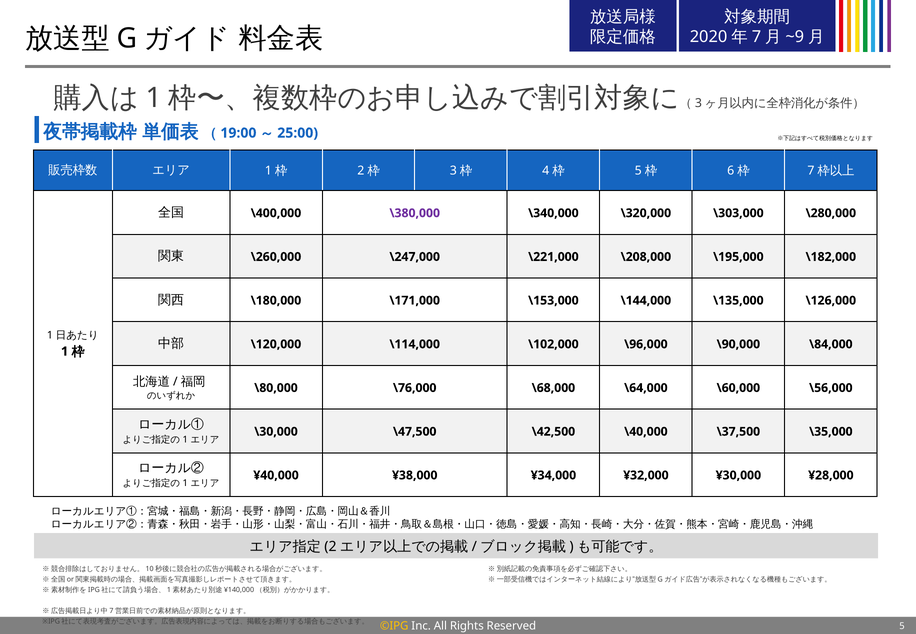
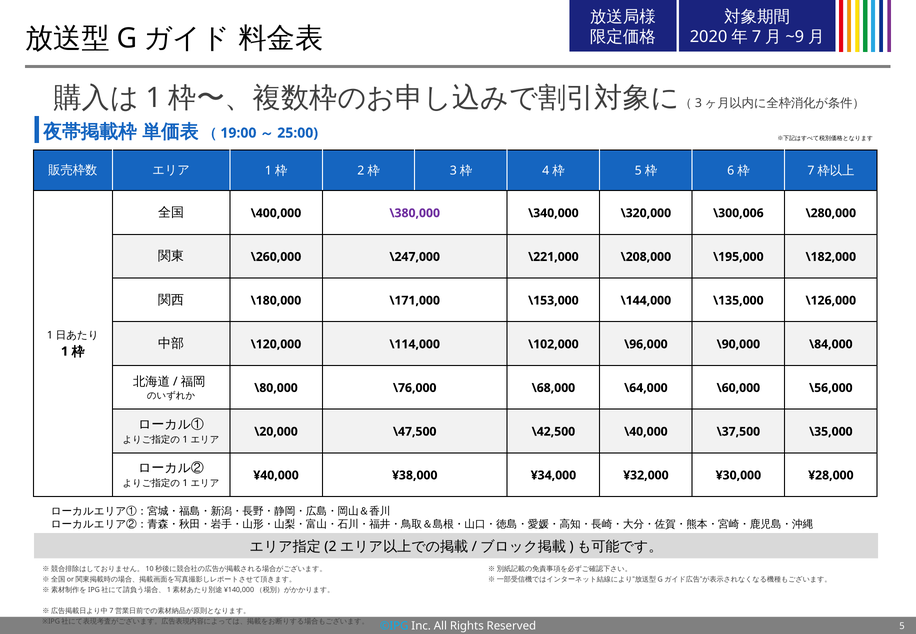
\303,000: \303,000 -> \300,006
\30,000: \30,000 -> \20,000
©IPG colour: yellow -> light blue
